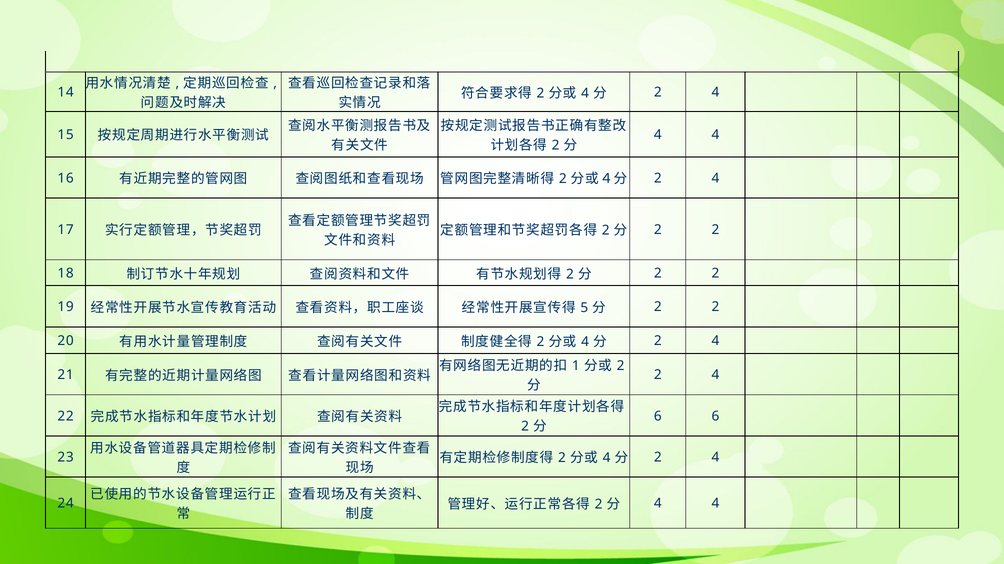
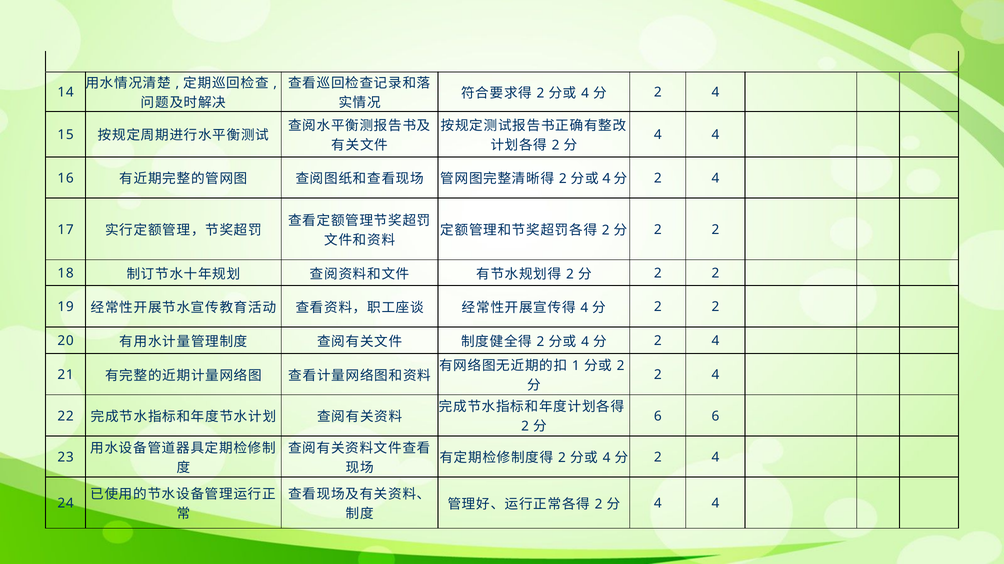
5 at (584, 308): 5 -> 4
